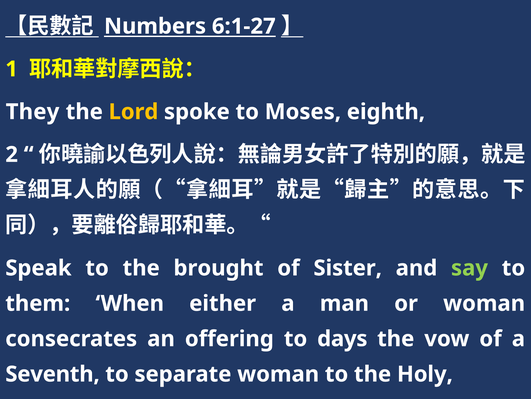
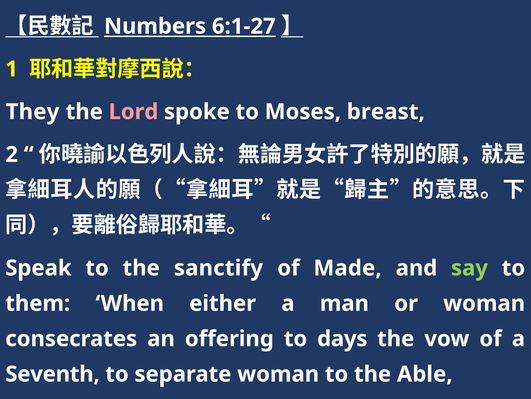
Lord colour: yellow -> pink
eighth: eighth -> breast
brought: brought -> sanctify
Sister: Sister -> Made
Holy: Holy -> Able
